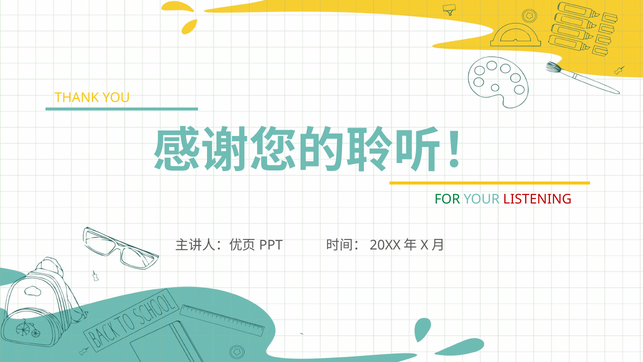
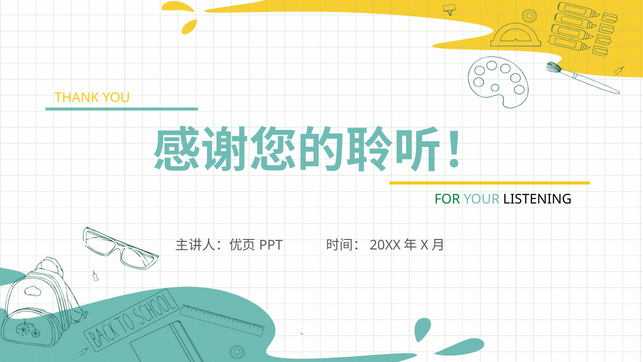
LISTENING colour: red -> black
